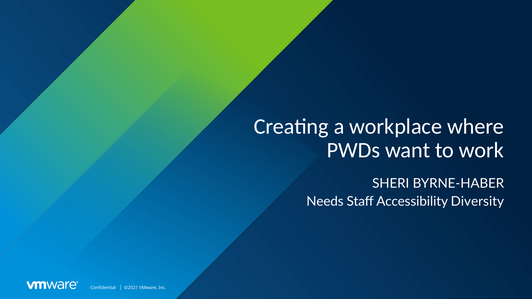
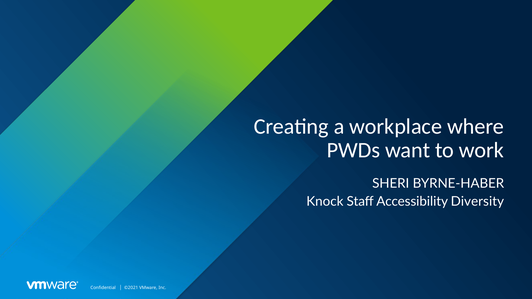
Needs: Needs -> Knock
